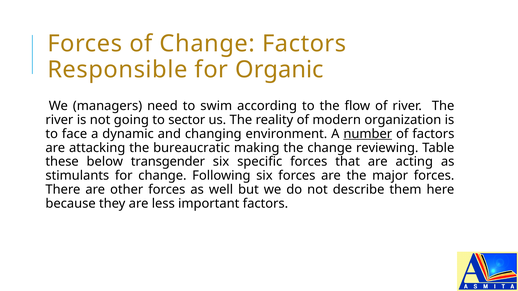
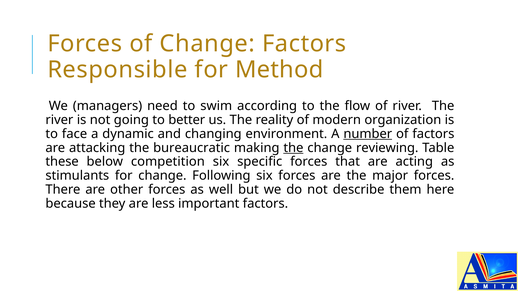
Organic: Organic -> Method
sector: sector -> better
the at (293, 148) underline: none -> present
transgender: transgender -> competition
